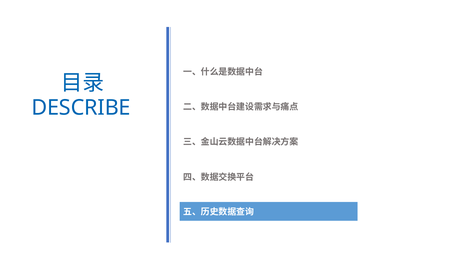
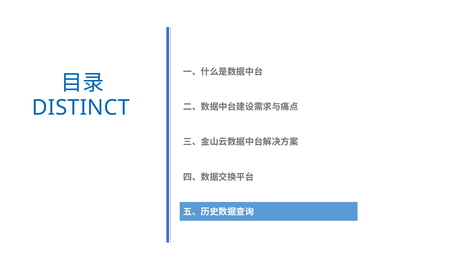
DESCRIBE: DESCRIBE -> DISTINCT
